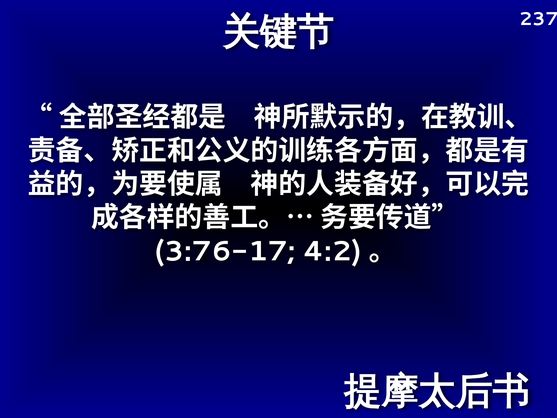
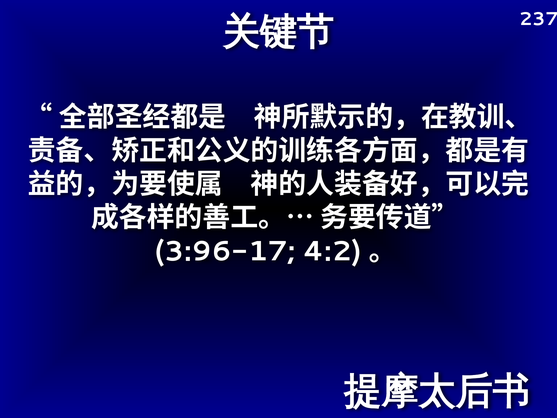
3:76-17: 3:76-17 -> 3:96-17
